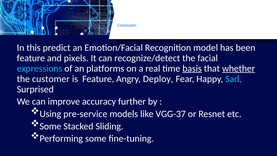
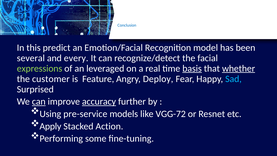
feature at (31, 58): feature -> several
pixels: pixels -> every
expressions colour: light blue -> light green
platforms: platforms -> leveraged
can at (39, 101) underline: none -> present
accuracy underline: none -> present
VGG-37: VGG-37 -> VGG-72
Some at (50, 126): Some -> Apply
Sliding: Sliding -> Action
